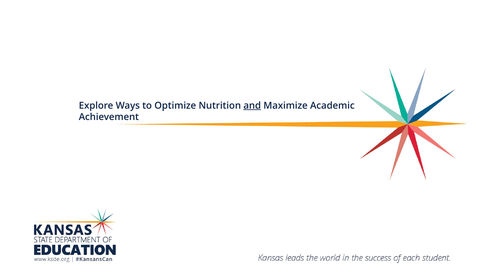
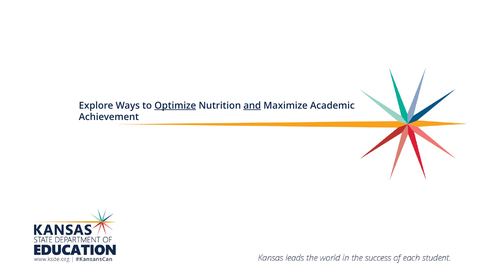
Optimize underline: none -> present
